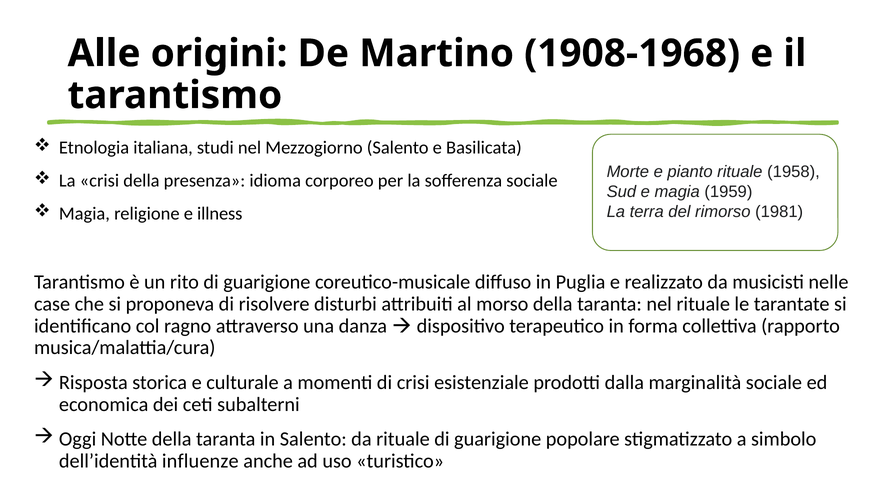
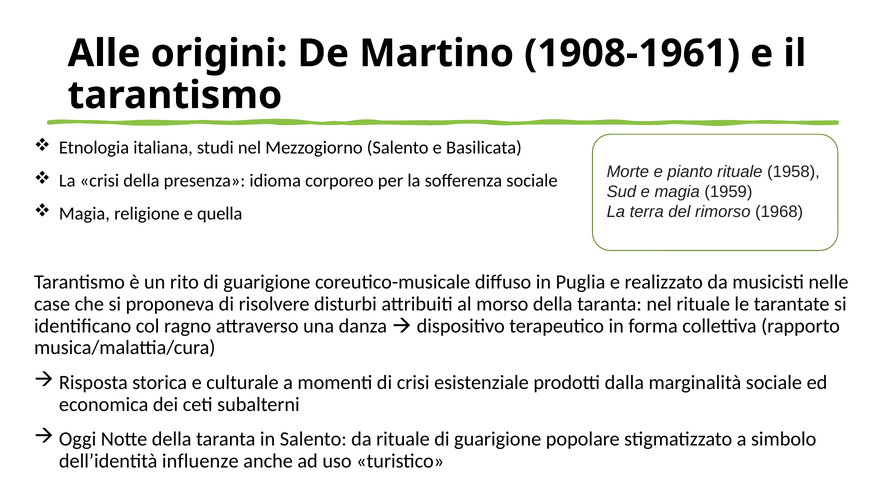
1908-1968: 1908-1968 -> 1908-1961
1981: 1981 -> 1968
illness: illness -> quella
